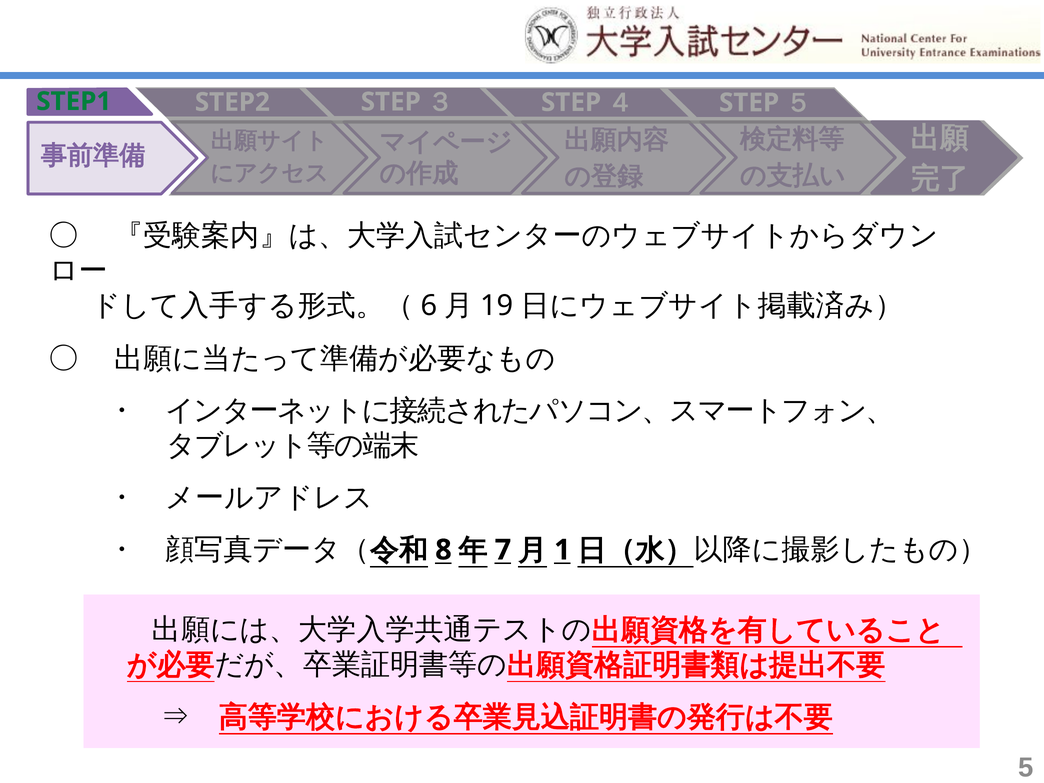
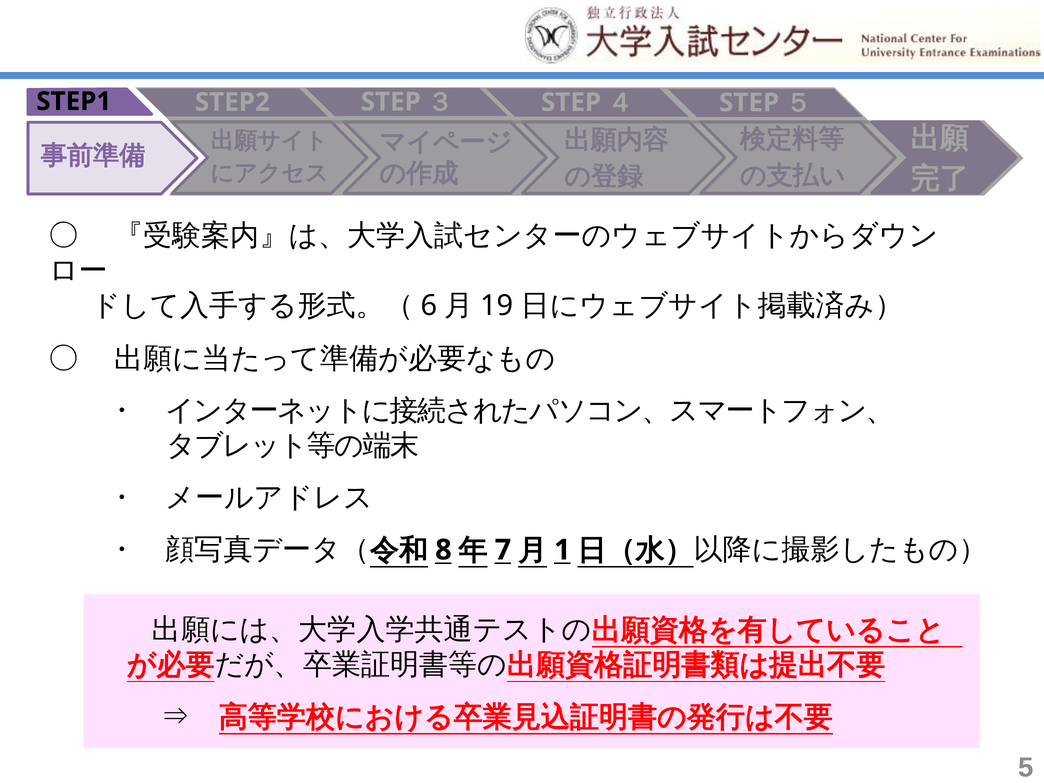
STEP1 colour: green -> black
